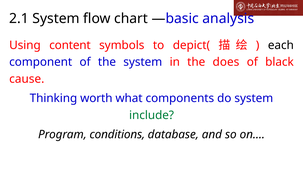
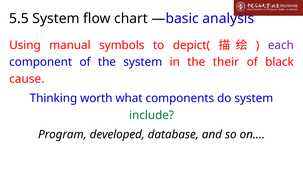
2.1: 2.1 -> 5.5
content: content -> manual
each colour: black -> purple
does: does -> their
conditions: conditions -> developed
